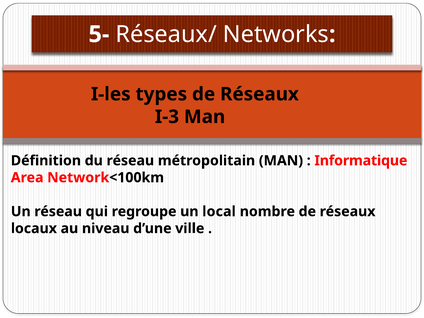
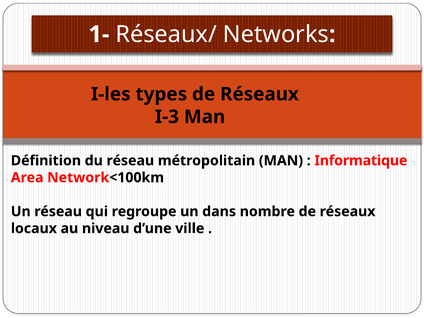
5-: 5- -> 1-
local: local -> dans
